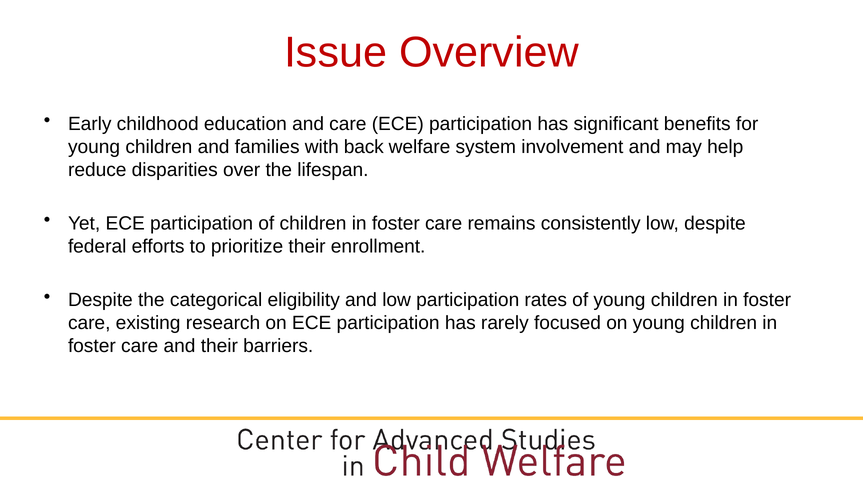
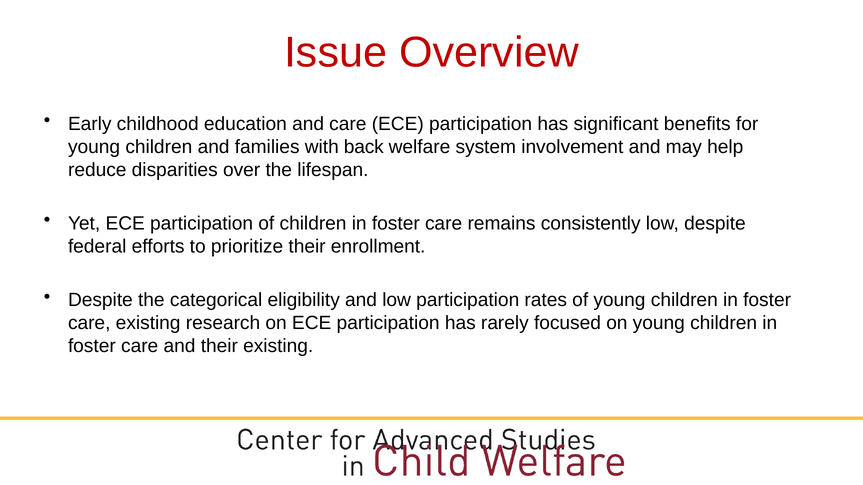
their barriers: barriers -> existing
